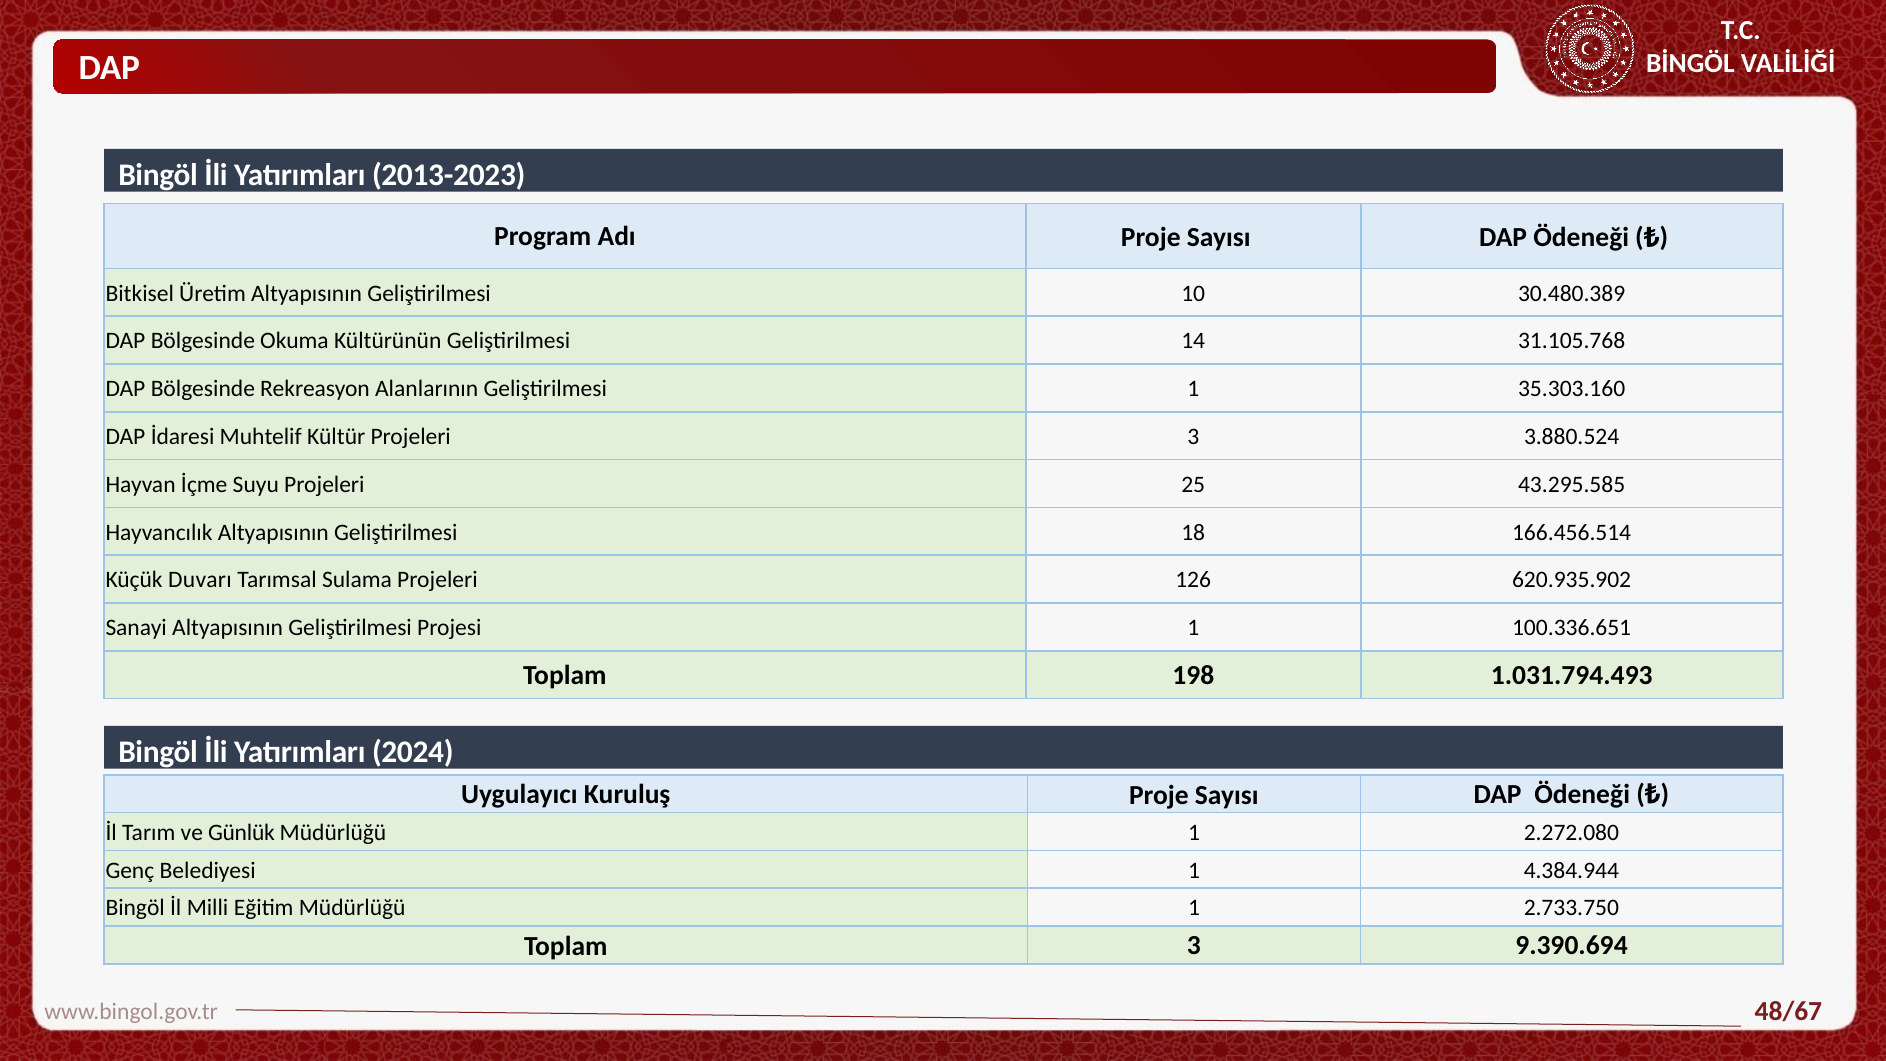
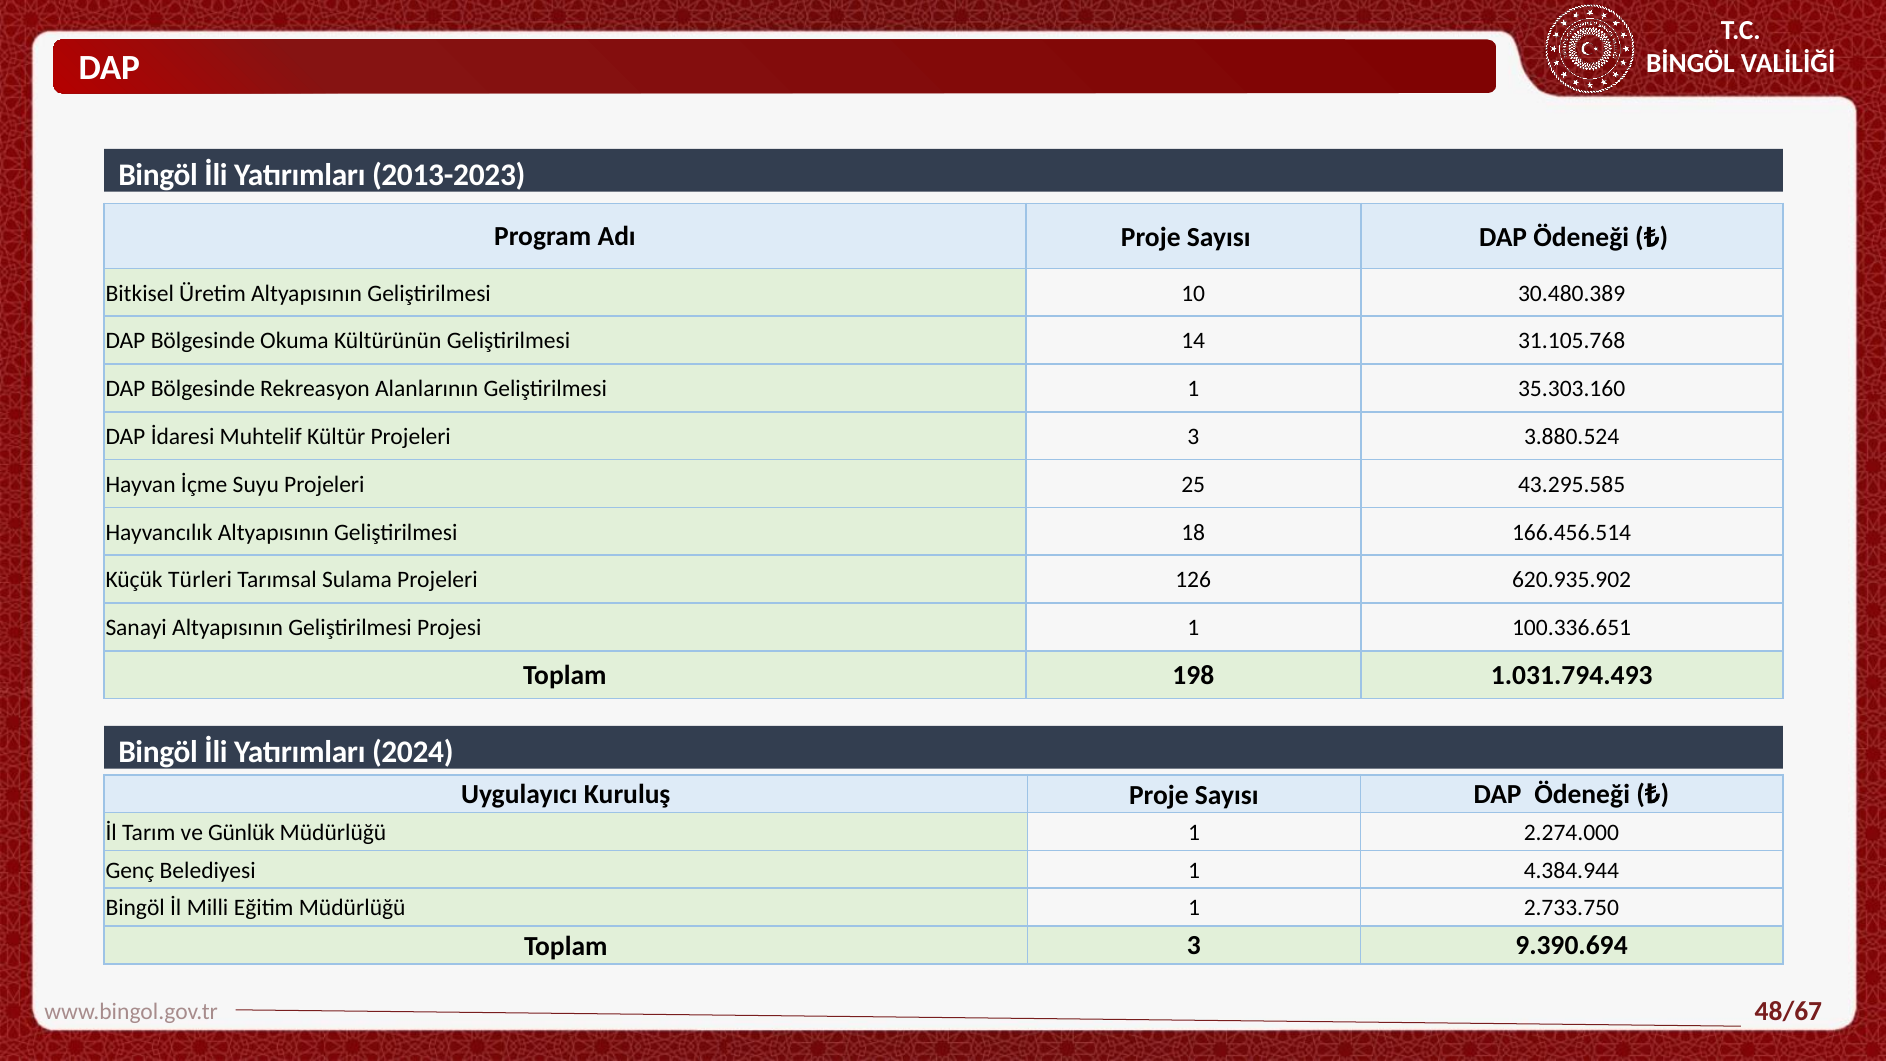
Duvarı: Duvarı -> Türleri
2.272.080: 2.272.080 -> 2.274.000
